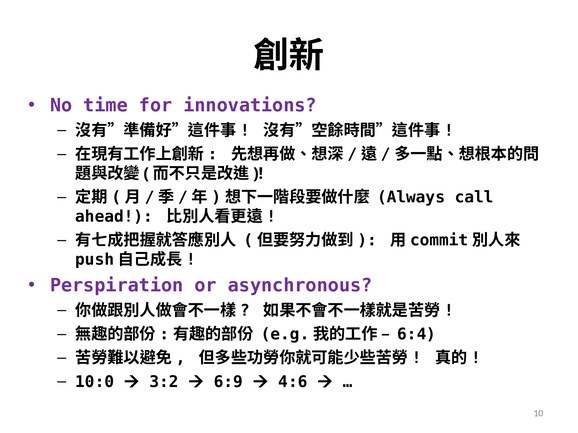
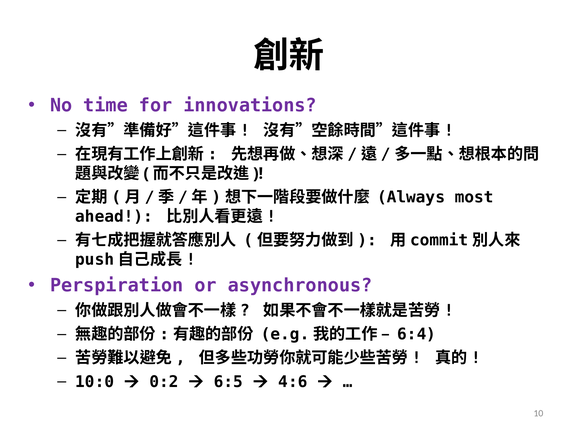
call: call -> most
3:2: 3:2 -> 0:2
6:9: 6:9 -> 6:5
